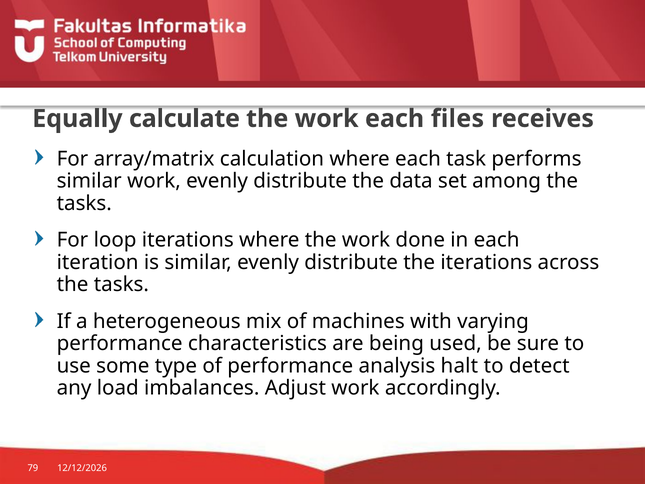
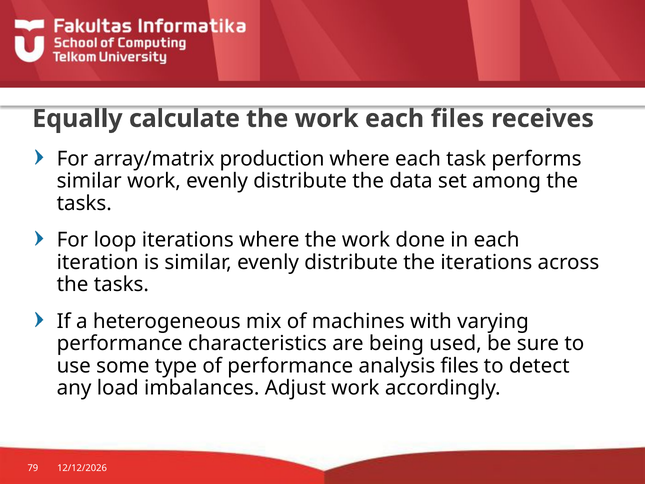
calculation: calculation -> production
analysis halt: halt -> files
